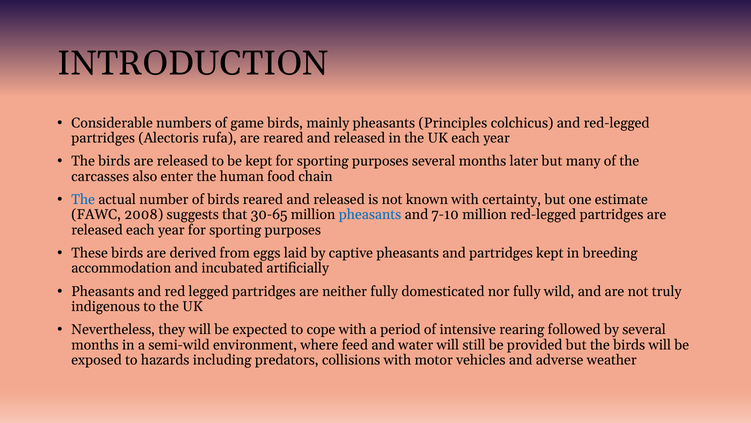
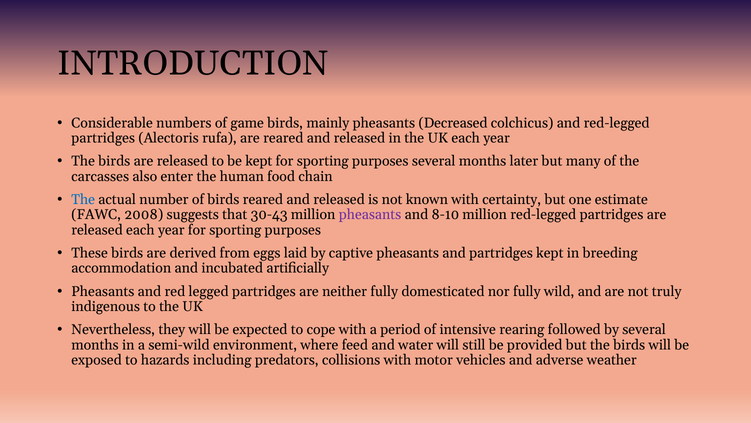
Principles: Principles -> Decreased
30-65: 30-65 -> 30-43
pheasants at (370, 215) colour: blue -> purple
7-10: 7-10 -> 8-10
